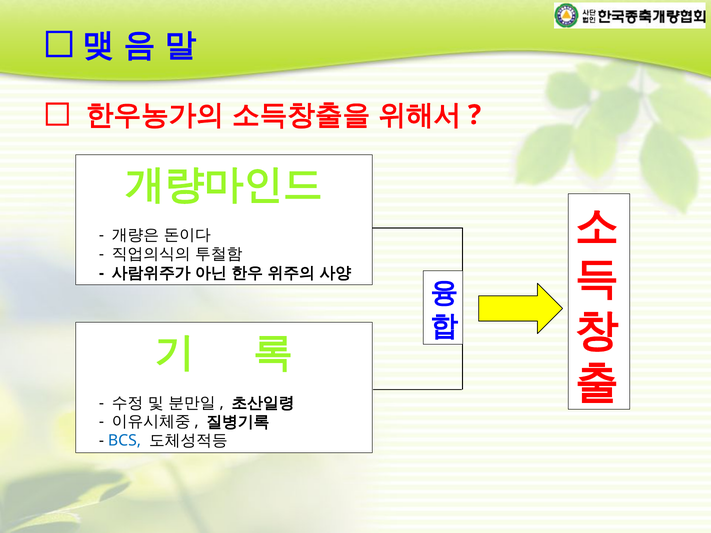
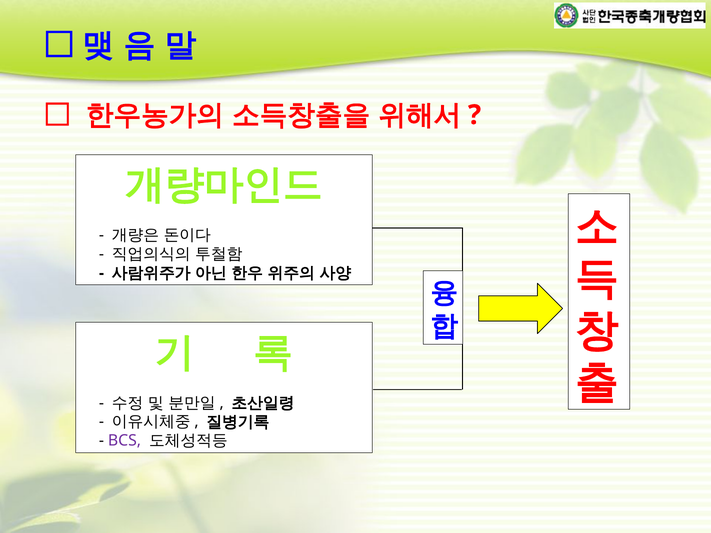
BCS colour: blue -> purple
